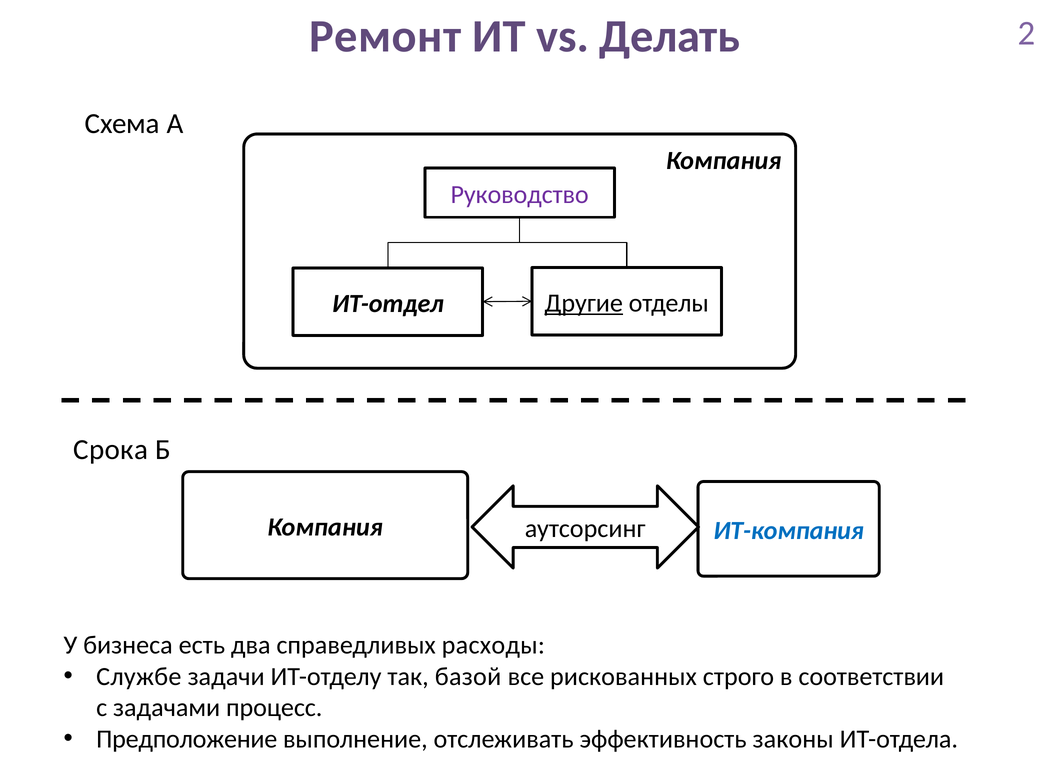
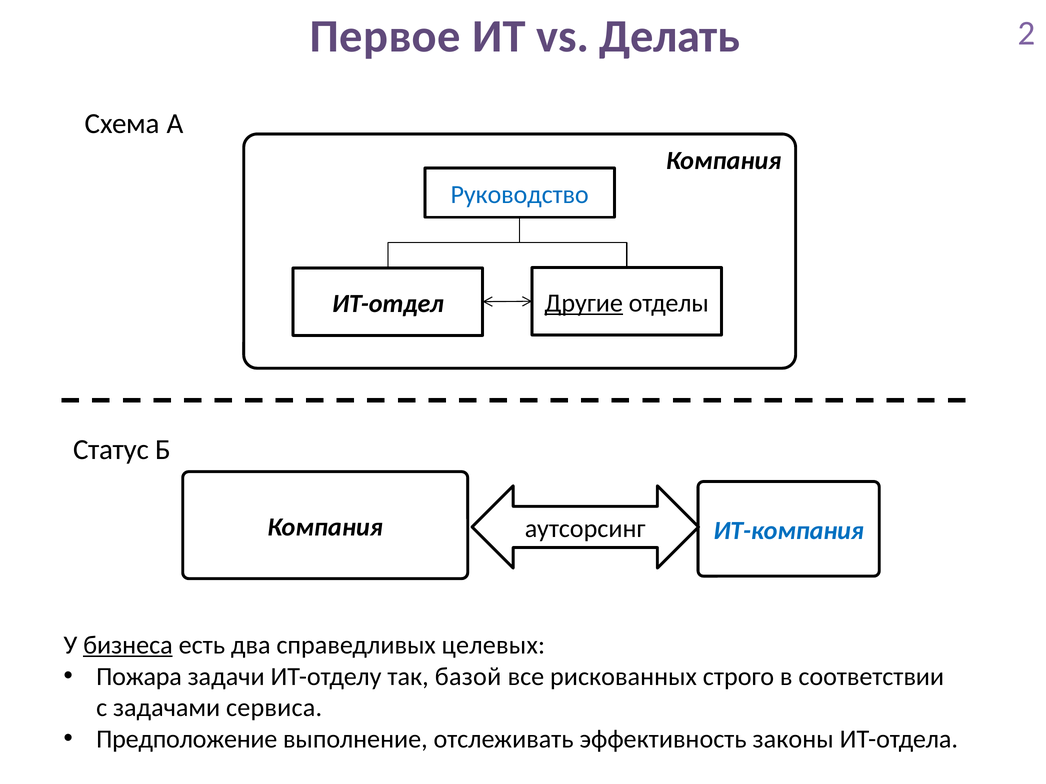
Ремонт: Ремонт -> Первое
Руководство colour: purple -> blue
Срока: Срока -> Статус
бизнеса underline: none -> present
расходы: расходы -> целевых
Службе: Службе -> Пожара
процесс: процесс -> сервиса
